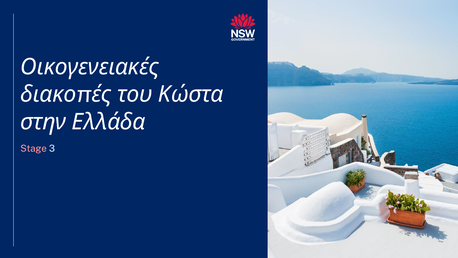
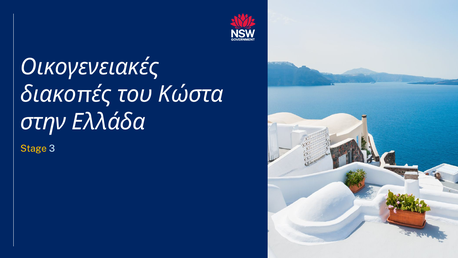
Stage colour: pink -> yellow
